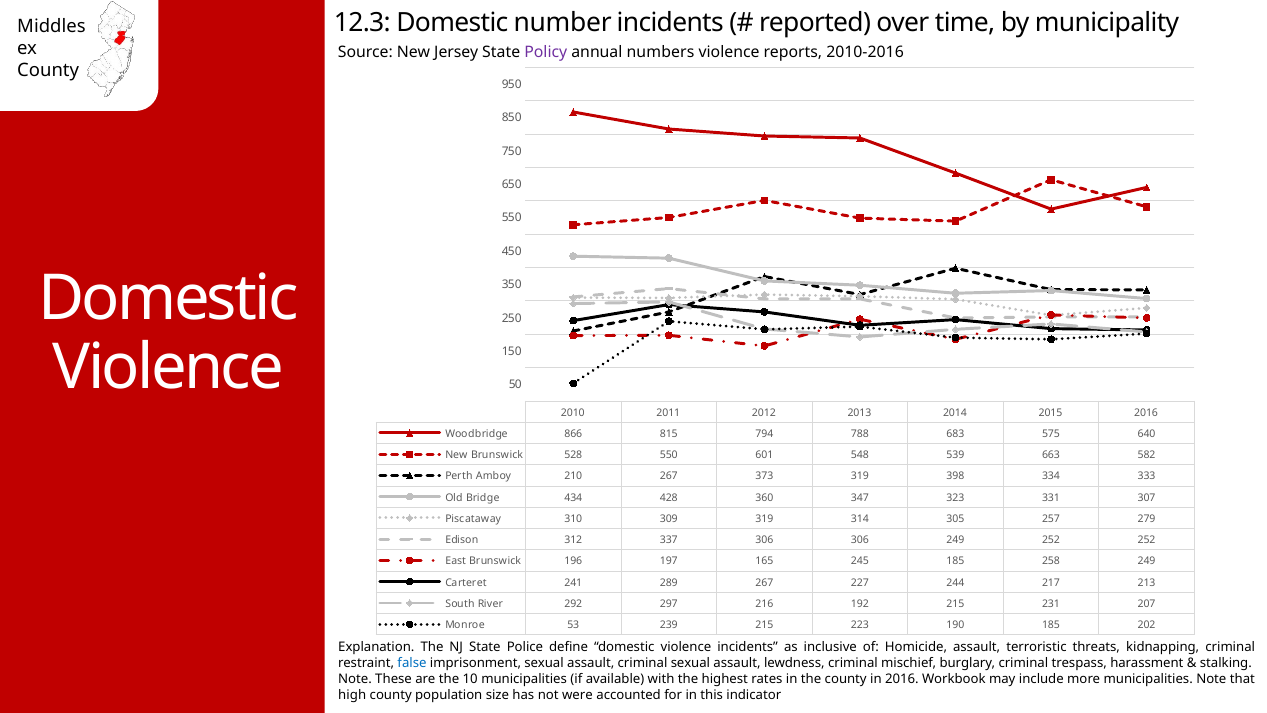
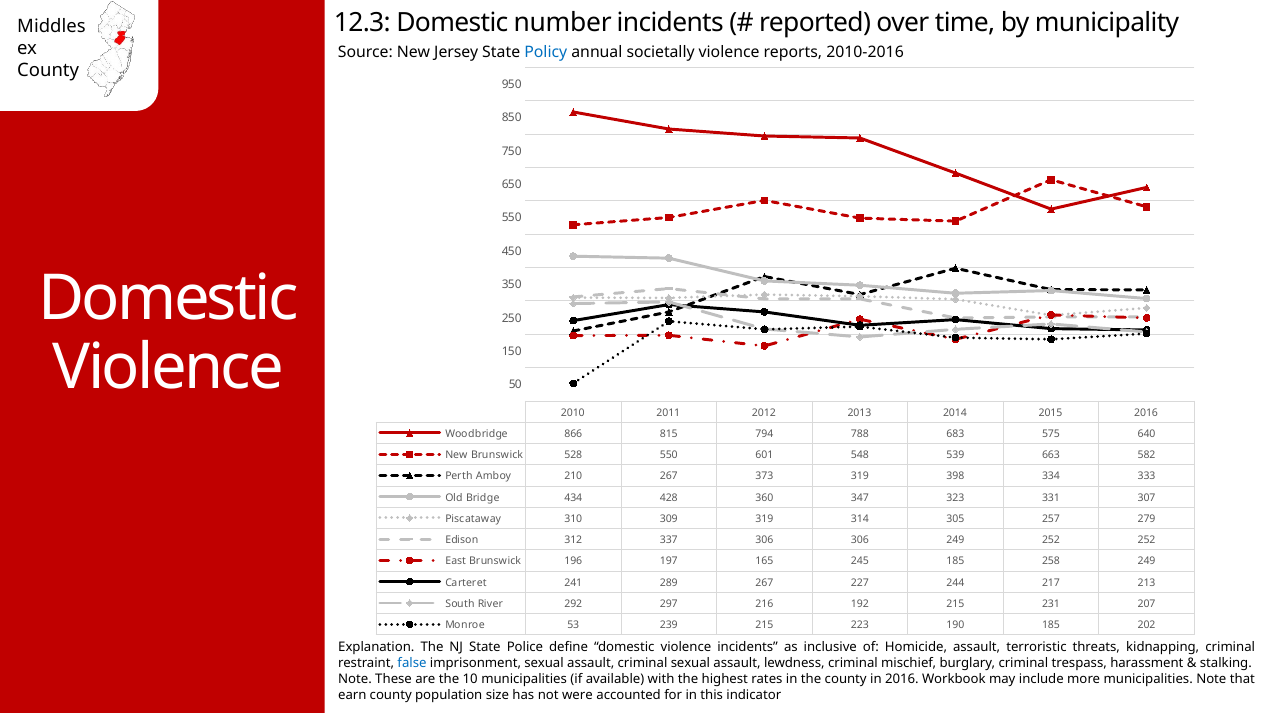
Policy colour: purple -> blue
numbers: numbers -> societally
high: high -> earn
